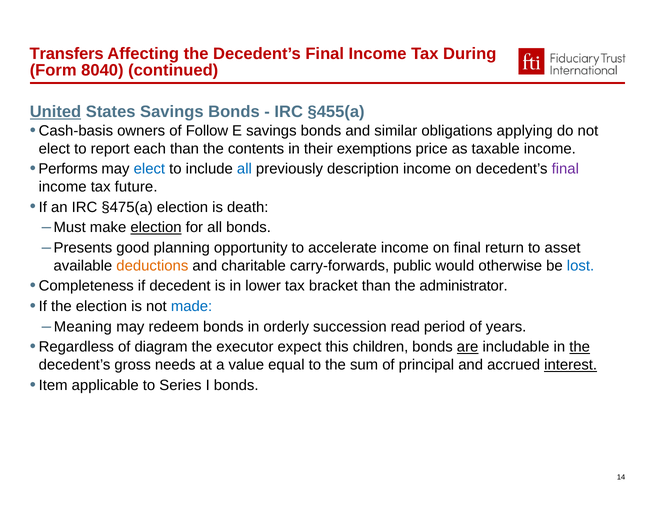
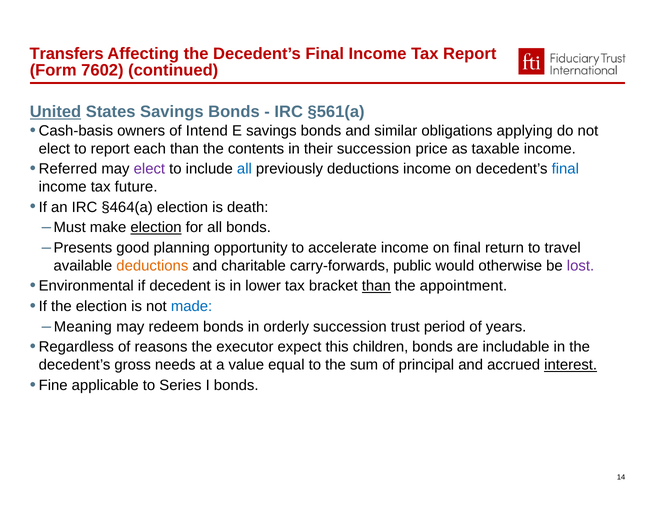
Tax During: During -> Report
8040: 8040 -> 7602
§455(a: §455(a -> §561(a
Follow: Follow -> Intend
their exemptions: exemptions -> succession
Performs: Performs -> Referred
elect at (149, 169) colour: blue -> purple
previously description: description -> deductions
final at (565, 169) colour: purple -> blue
§475(a: §475(a -> §464(a
asset: asset -> travel
lost colour: blue -> purple
Completeness: Completeness -> Environmental
than at (376, 286) underline: none -> present
administrator: administrator -> appointment
read: read -> trust
diagram: diagram -> reasons
are underline: present -> none
the at (580, 347) underline: present -> none
Item: Item -> Fine
